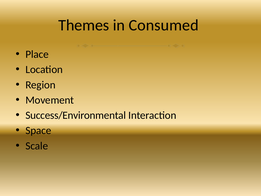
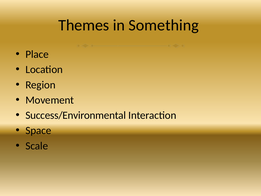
Consumed: Consumed -> Something
